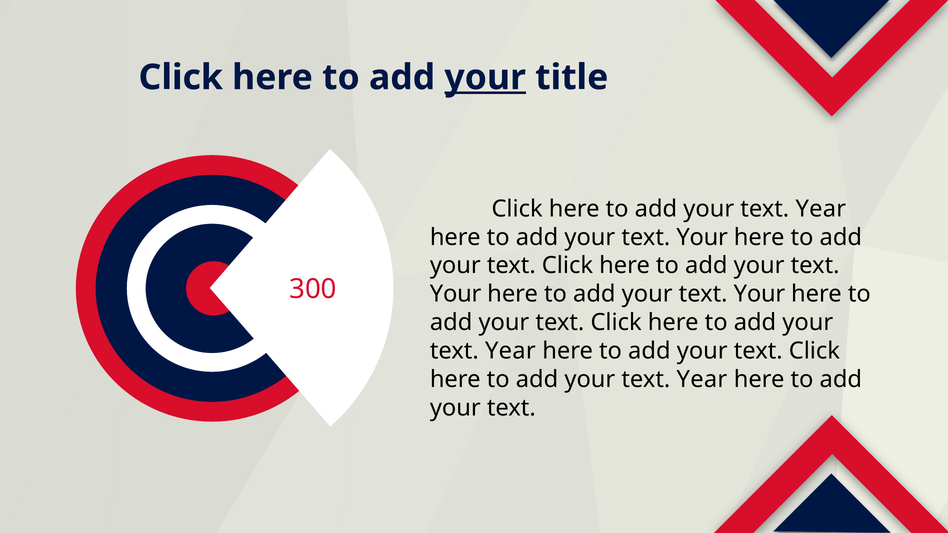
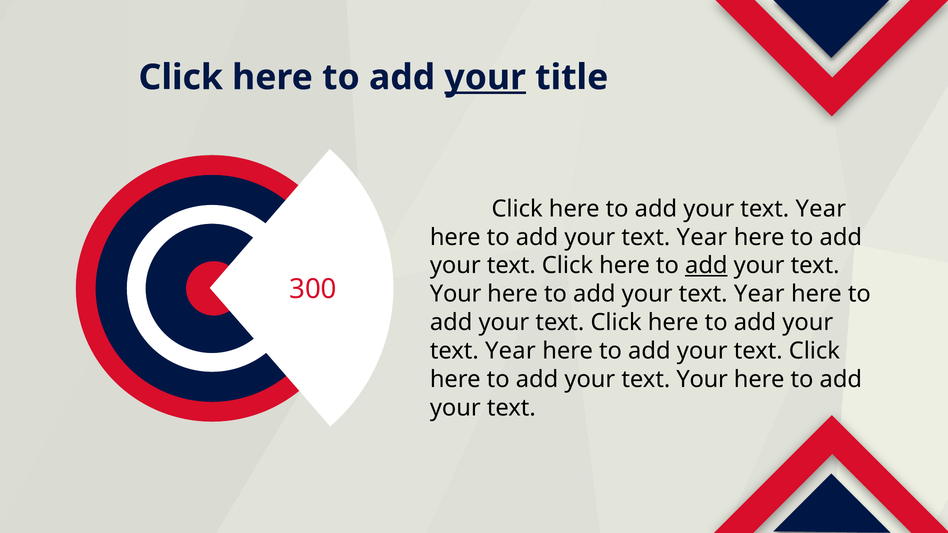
Your at (702, 237): Your -> Year
add at (706, 266) underline: none -> present
Your at (759, 294): Your -> Year
Year at (702, 380): Year -> Your
